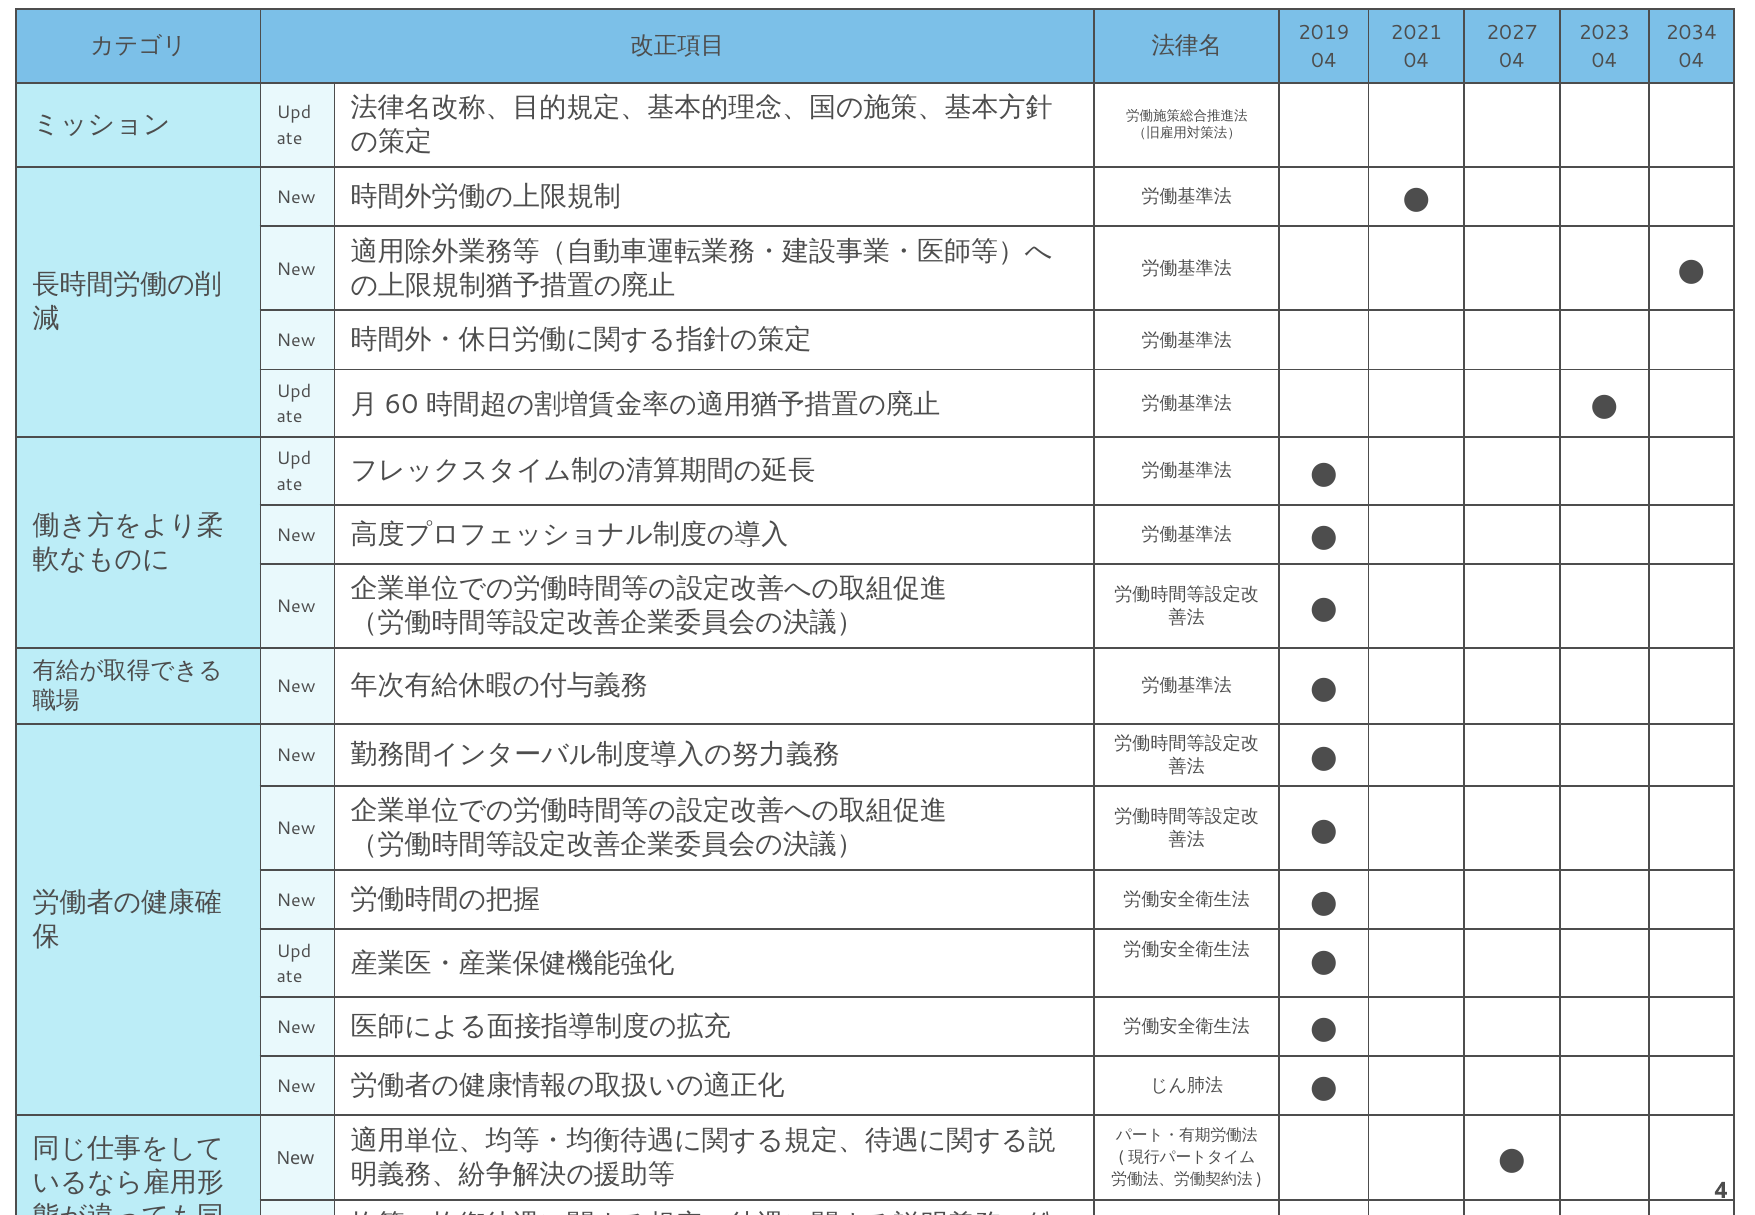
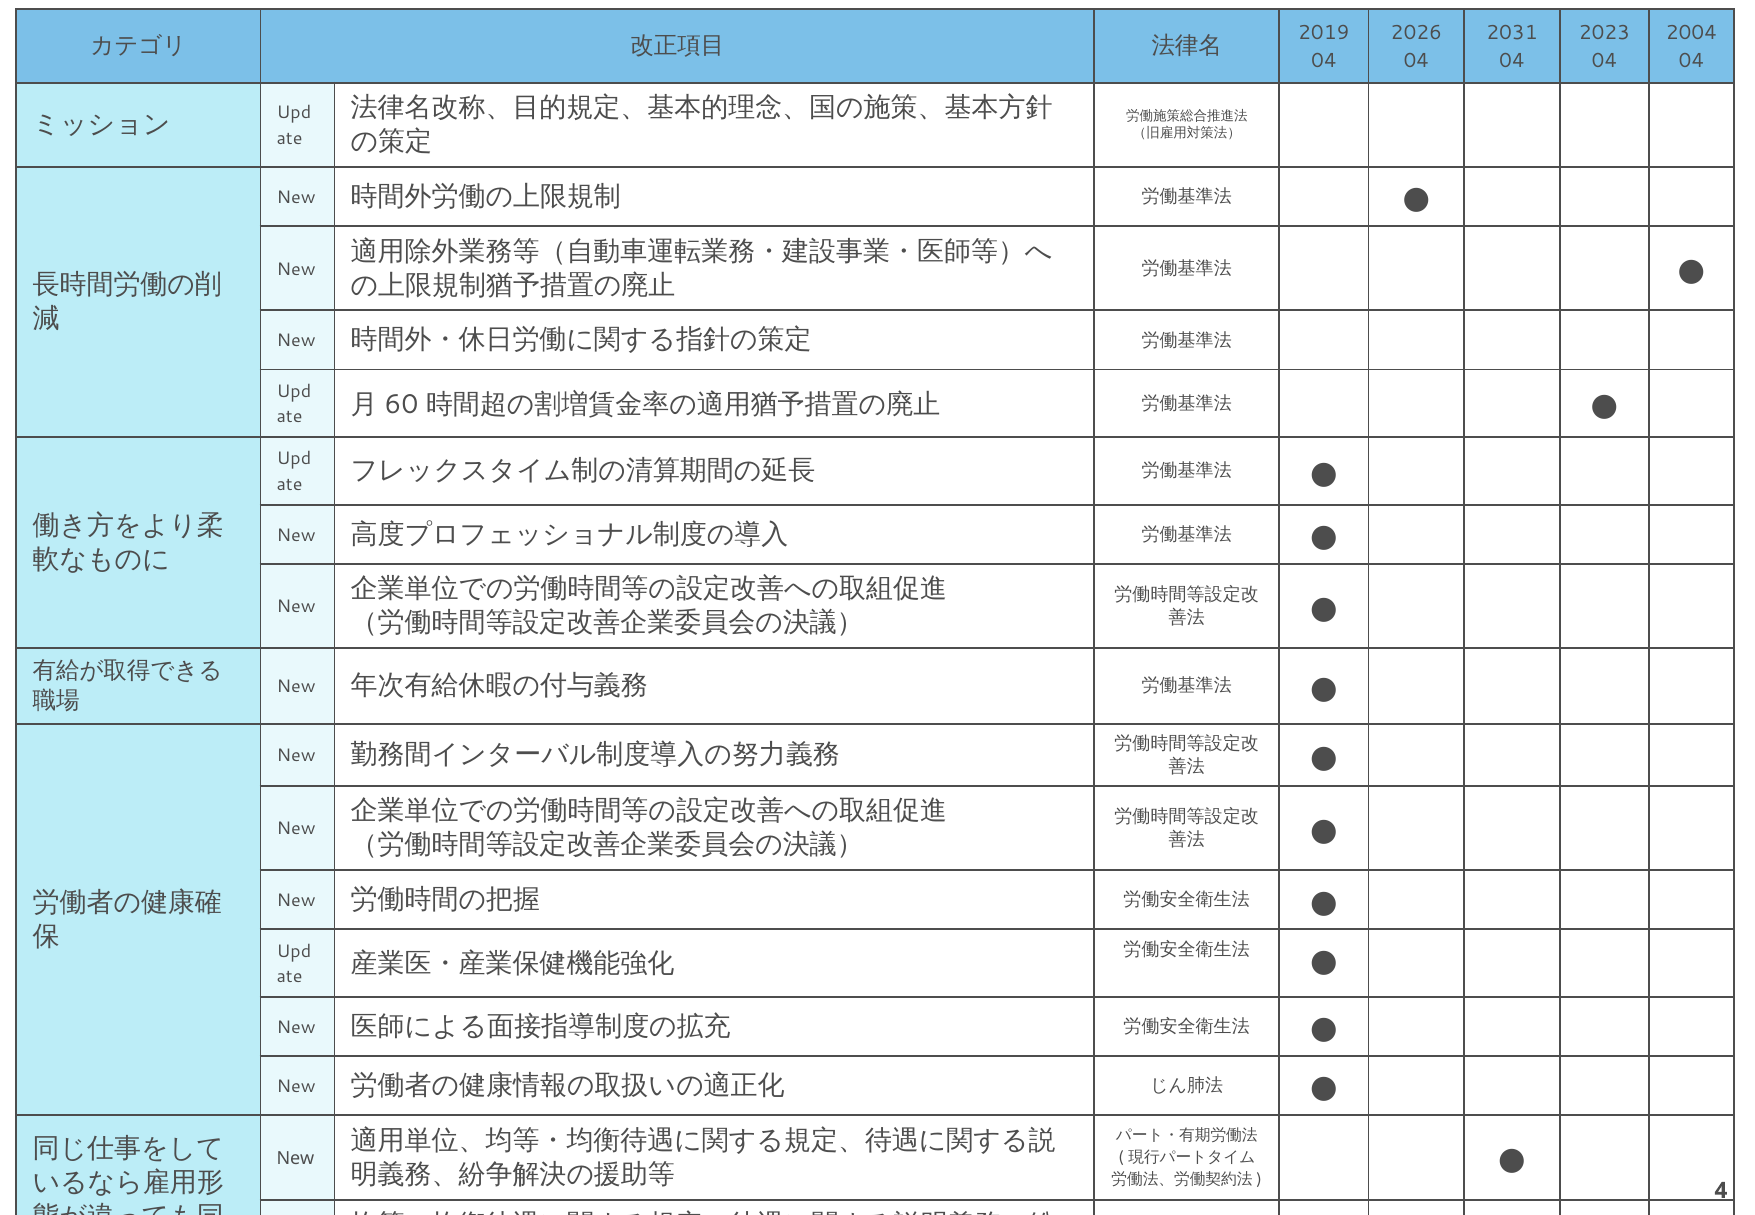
2021: 2021 -> 2026
2027: 2027 -> 2031
2034: 2034 -> 2004
